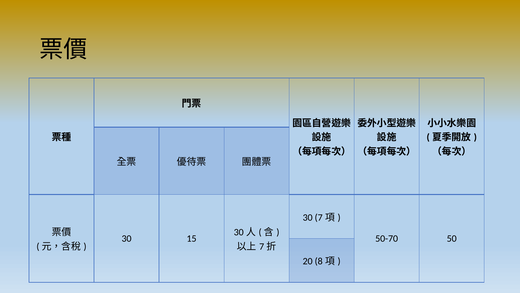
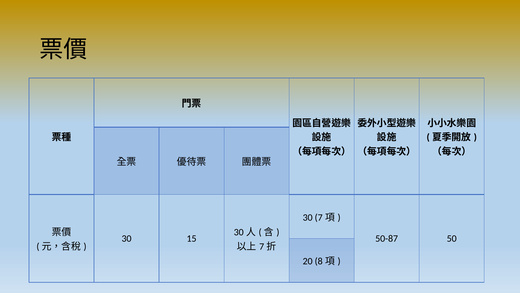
50-70: 50-70 -> 50-87
